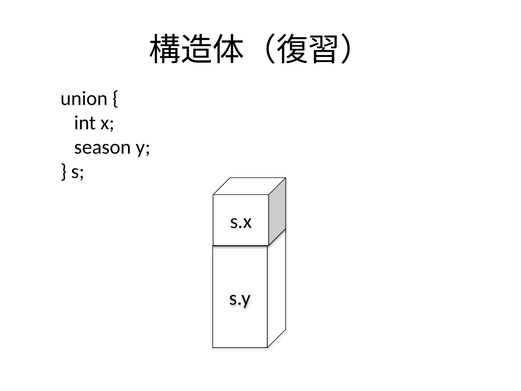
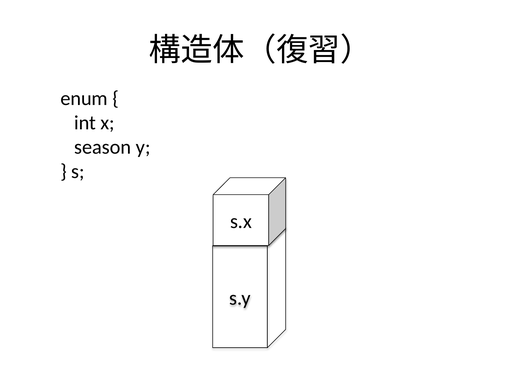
union: union -> enum
